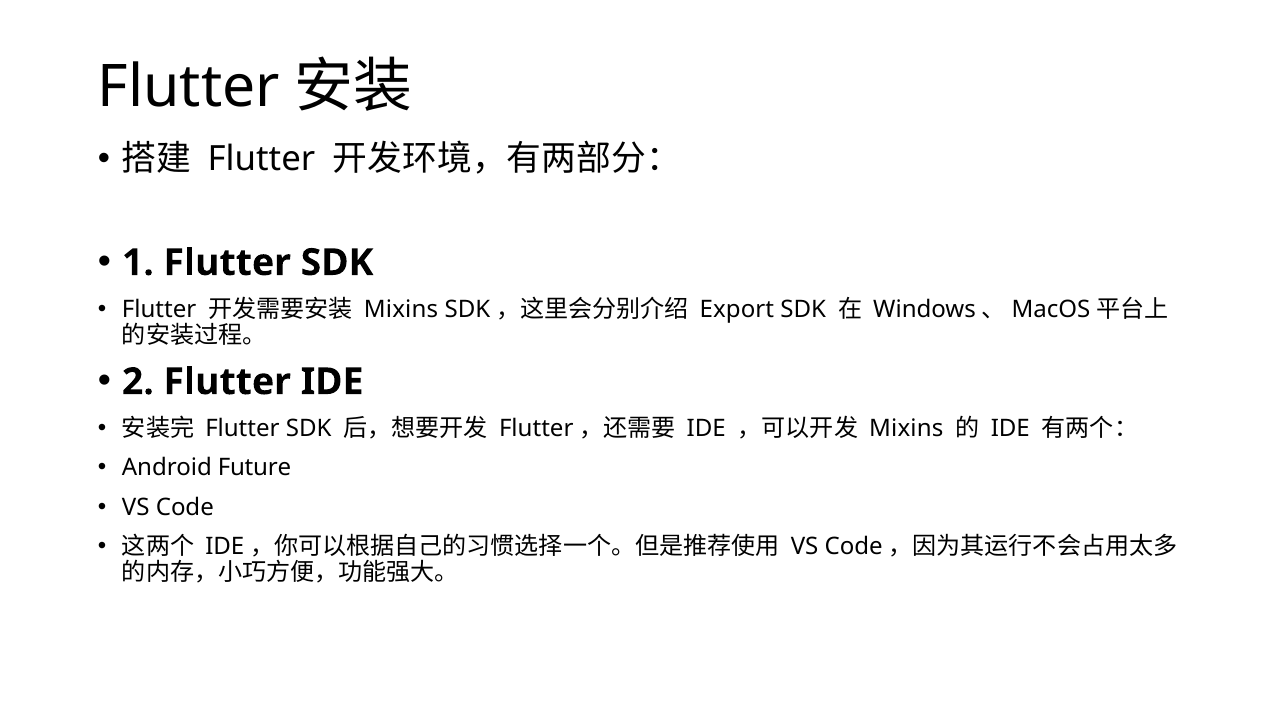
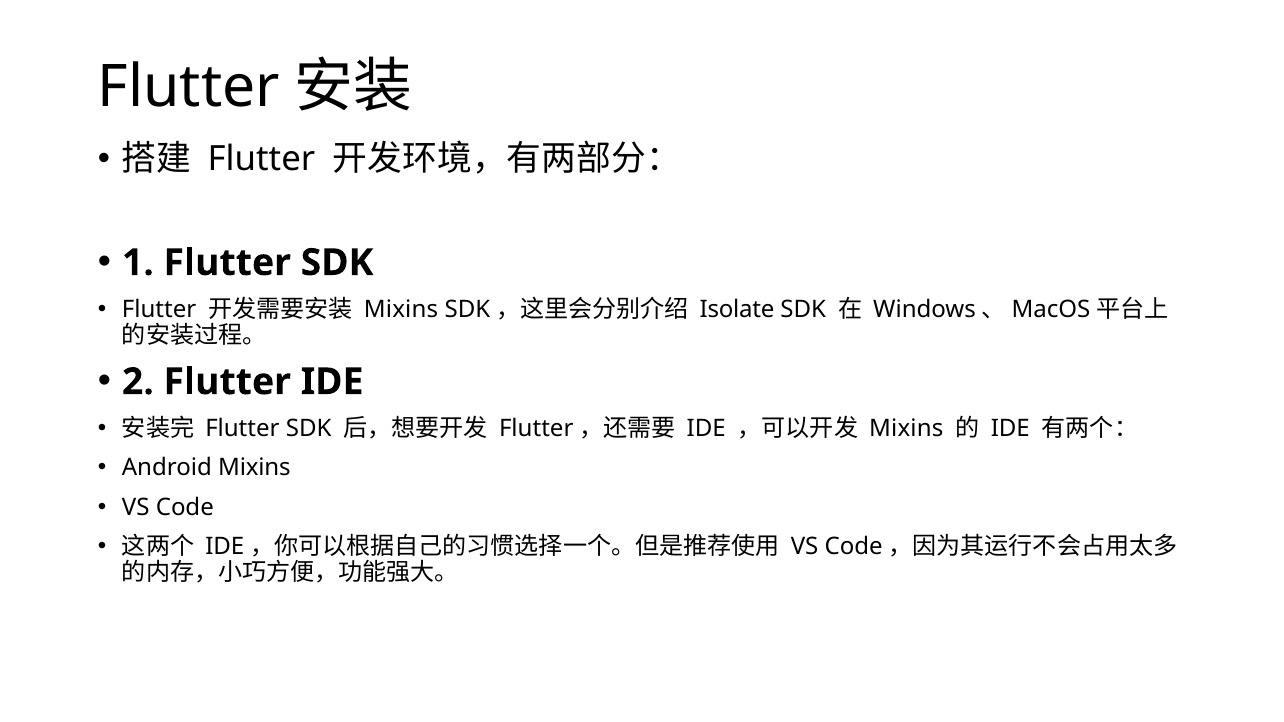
Export: Export -> Isolate
Android Future: Future -> Mixins
